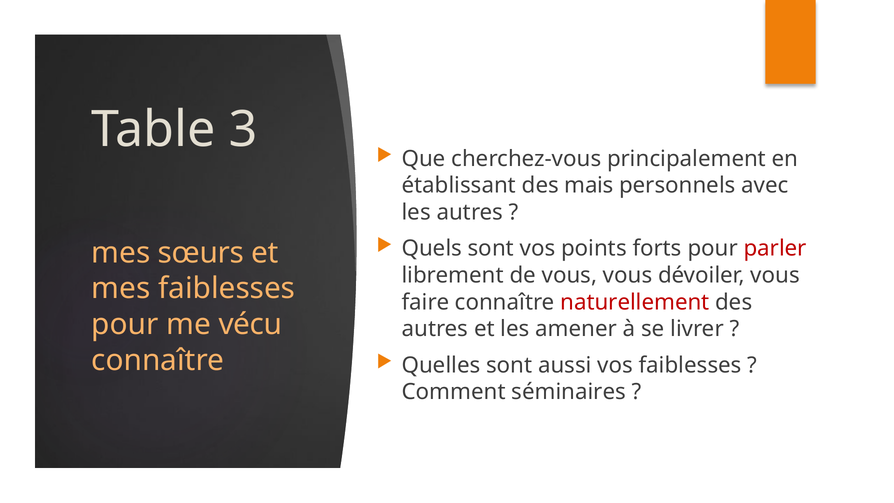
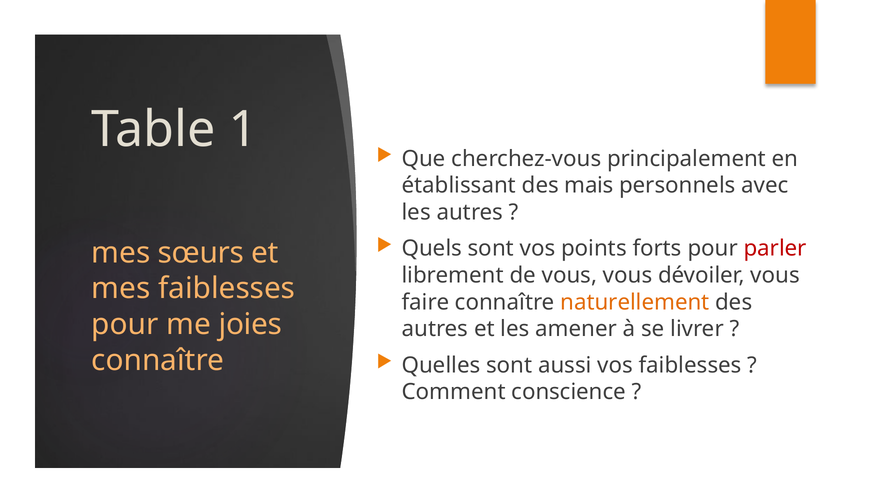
3: 3 -> 1
naturellement colour: red -> orange
vécu: vécu -> joies
séminaires: séminaires -> conscience
